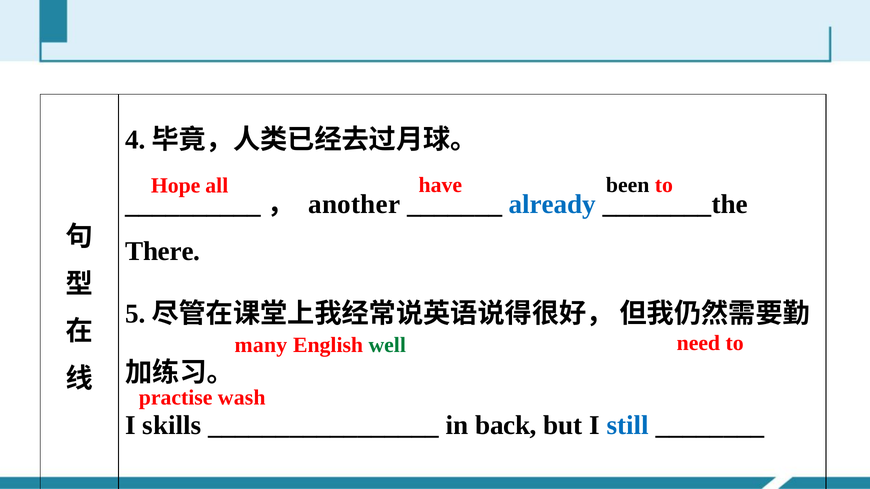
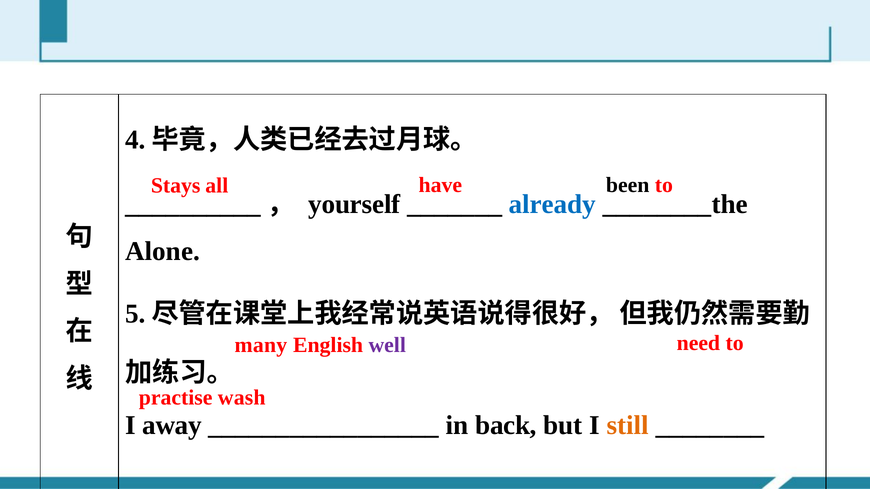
Hope: Hope -> Stays
another: another -> yourself
There: There -> Alone
well colour: green -> purple
skills: skills -> away
still colour: blue -> orange
